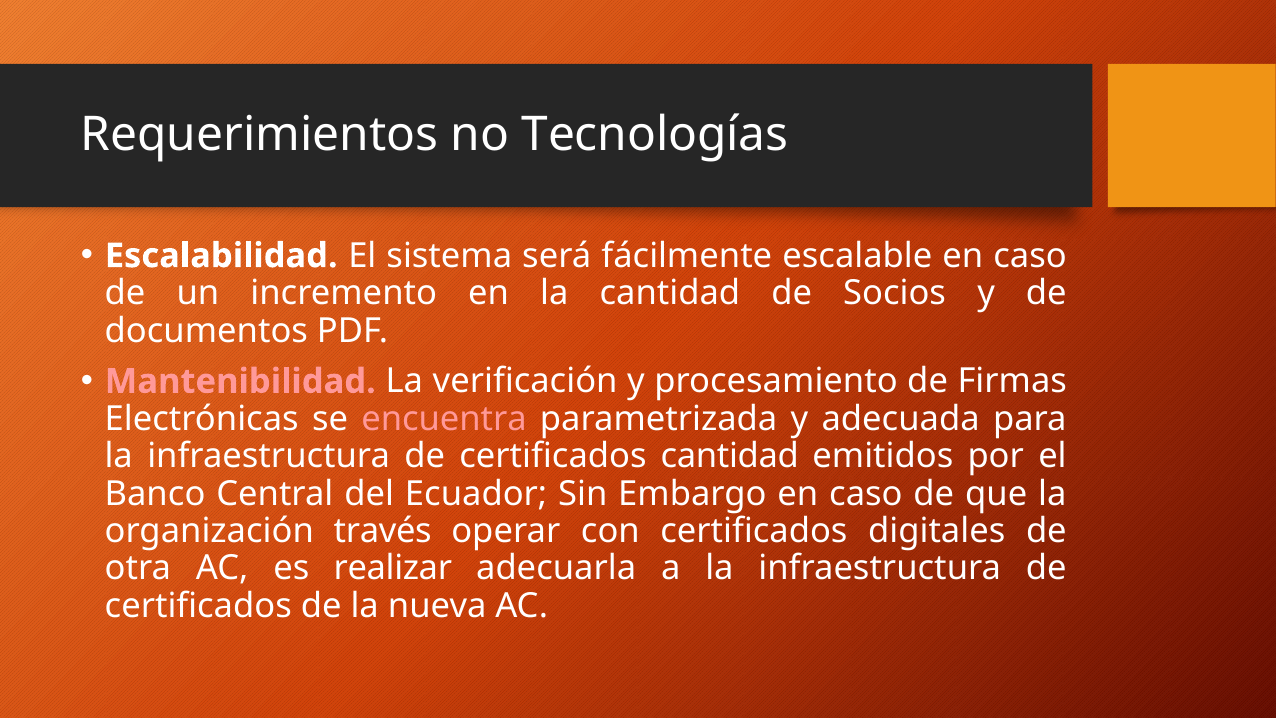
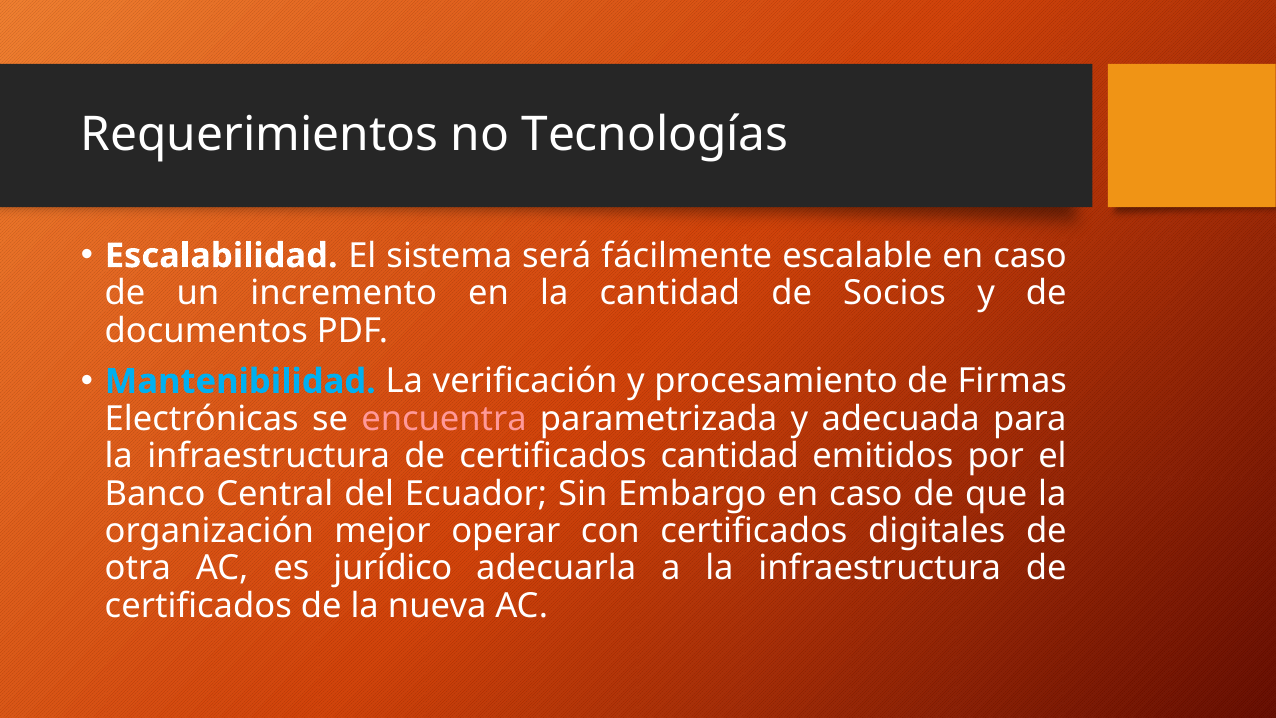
Mantenibilidad colour: pink -> light blue
través: través -> mejor
realizar: realizar -> jurídico
